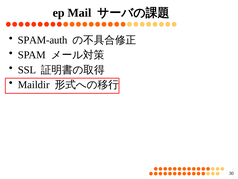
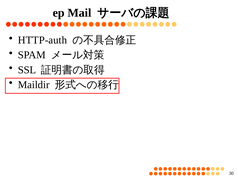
SPAM-auth: SPAM-auth -> HTTP-auth
